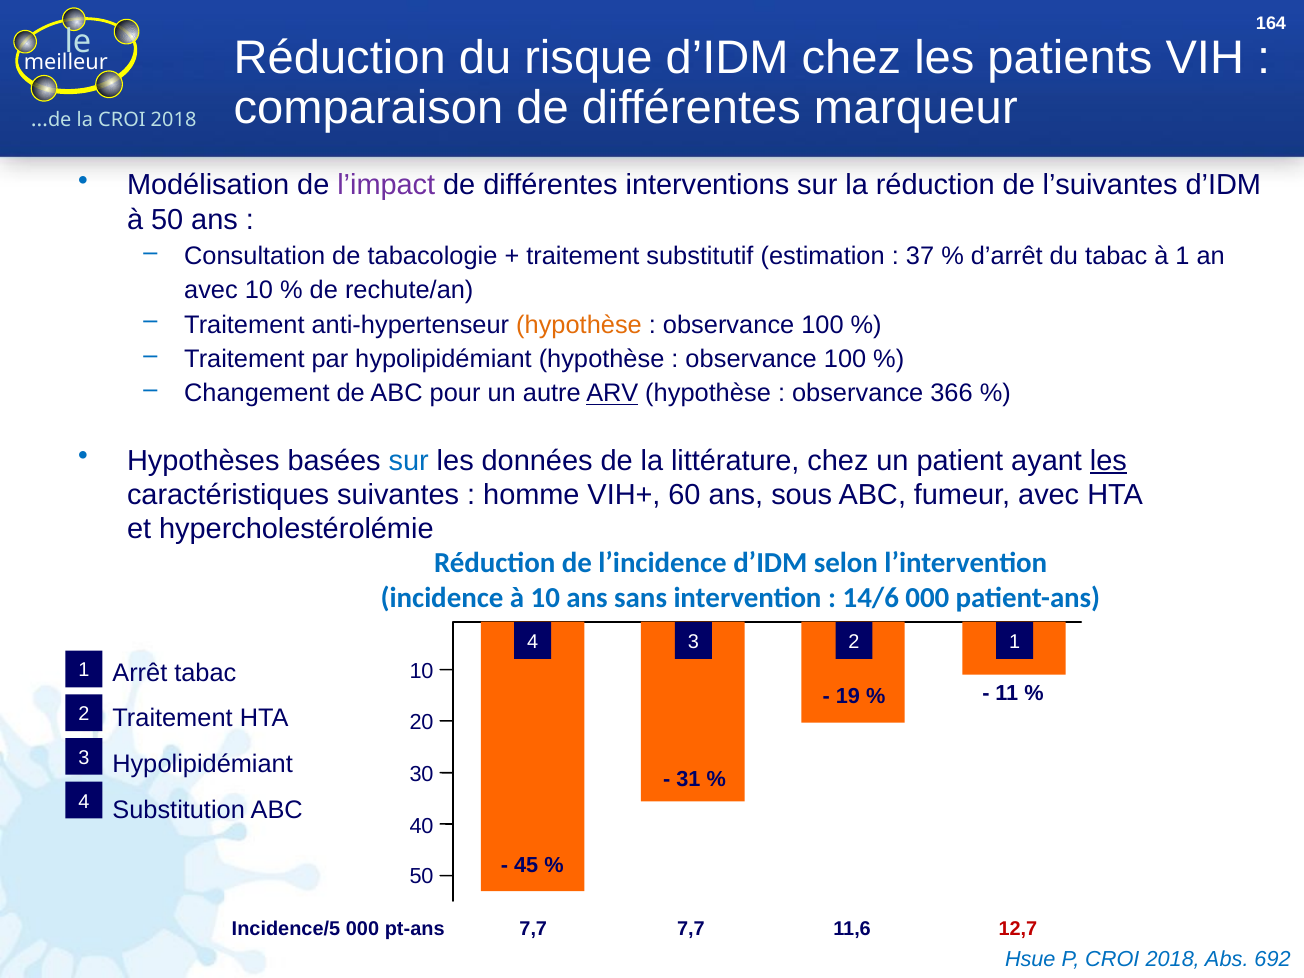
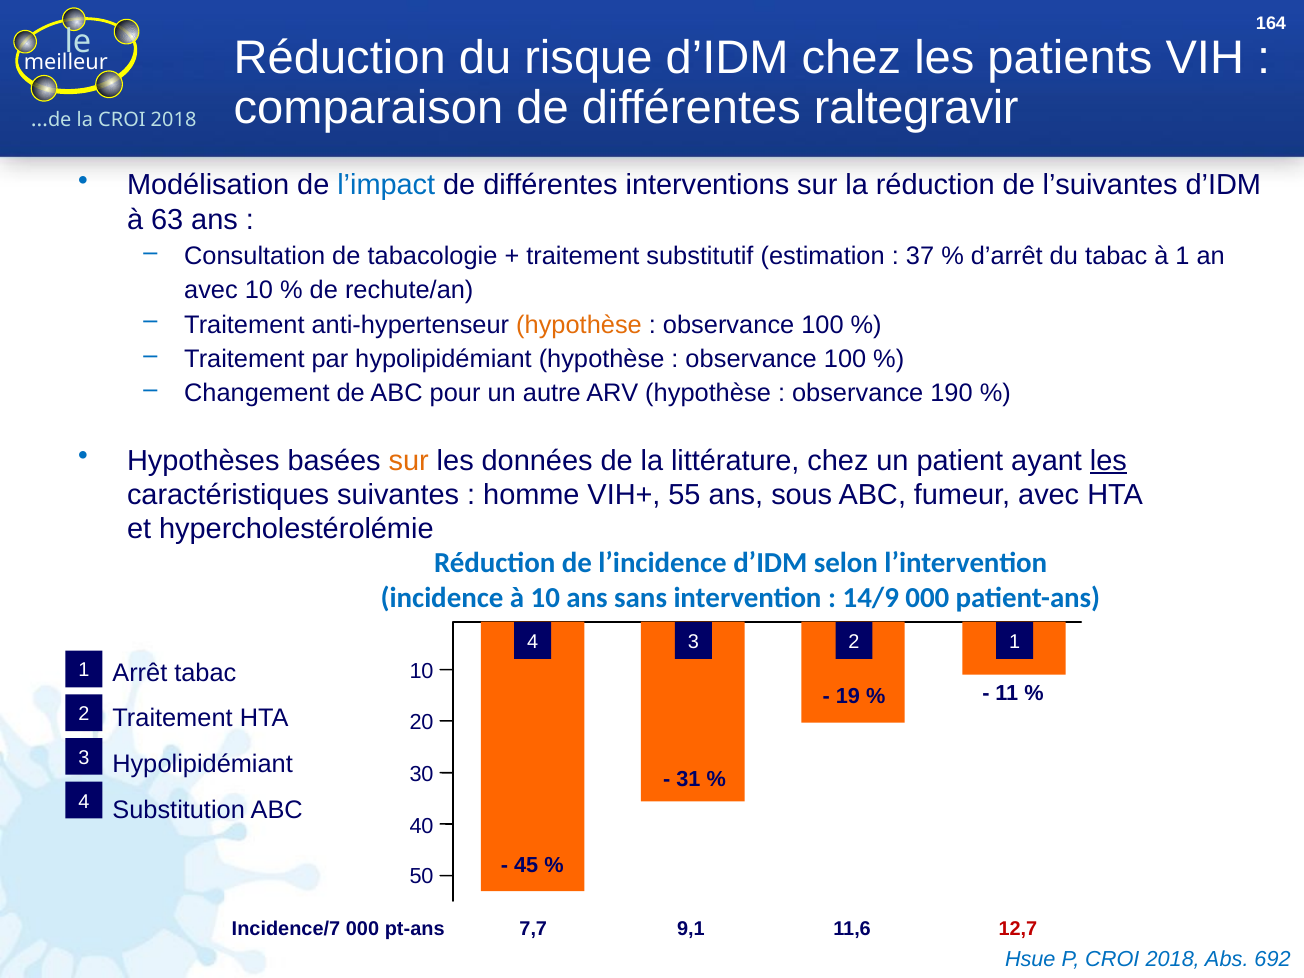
marqueur: marqueur -> raltegravir
l’impact colour: purple -> blue
à 50: 50 -> 63
ARV underline: present -> none
366: 366 -> 190
sur at (409, 460) colour: blue -> orange
60: 60 -> 55
14/6: 14/6 -> 14/9
Incidence/5: Incidence/5 -> Incidence/7
7,7 7,7: 7,7 -> 9,1
